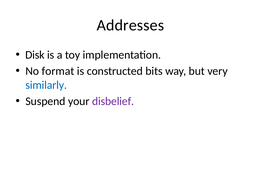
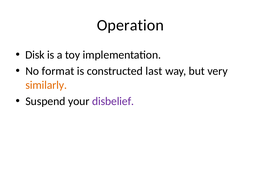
Addresses: Addresses -> Operation
bits: bits -> last
similarly colour: blue -> orange
